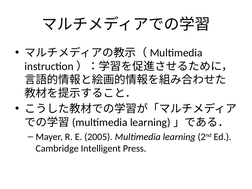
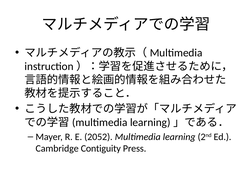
2005: 2005 -> 2052
Intelligent: Intelligent -> Contiguity
